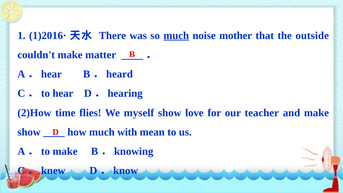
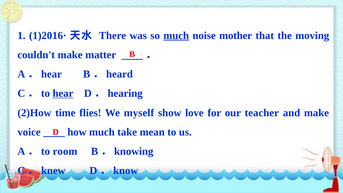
outside: outside -> moving
hear at (63, 93) underline: none -> present
show at (29, 132): show -> voice
with: with -> take
to make: make -> room
